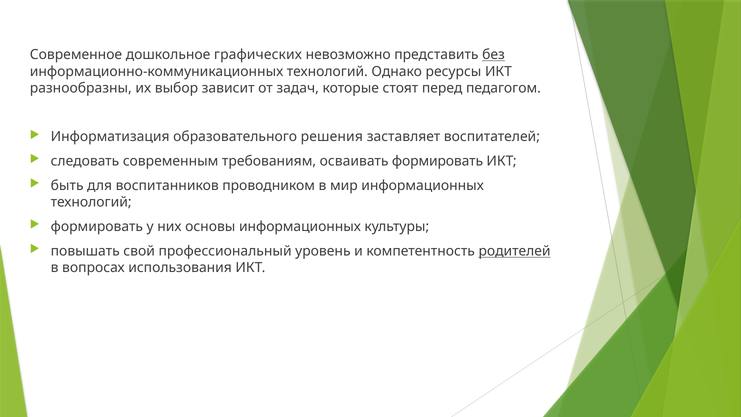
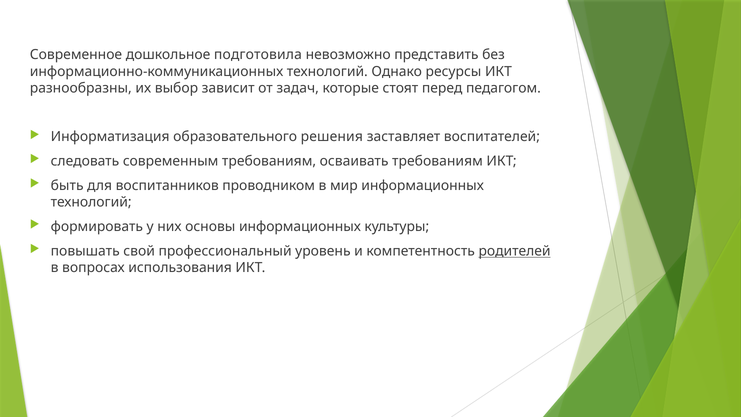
графических: графических -> подготовила
без underline: present -> none
осваивать формировать: формировать -> требованиям
